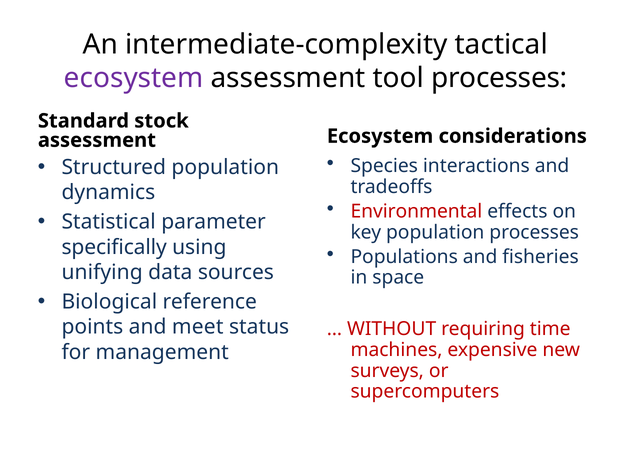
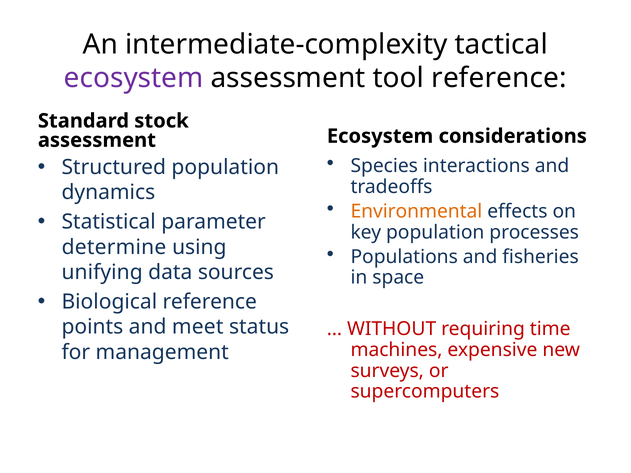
tool processes: processes -> reference
Environmental colour: red -> orange
specifically: specifically -> determine
